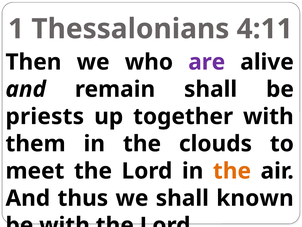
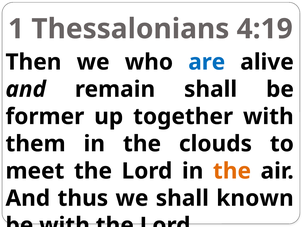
4:11: 4:11 -> 4:19
are colour: purple -> blue
priests: priests -> former
